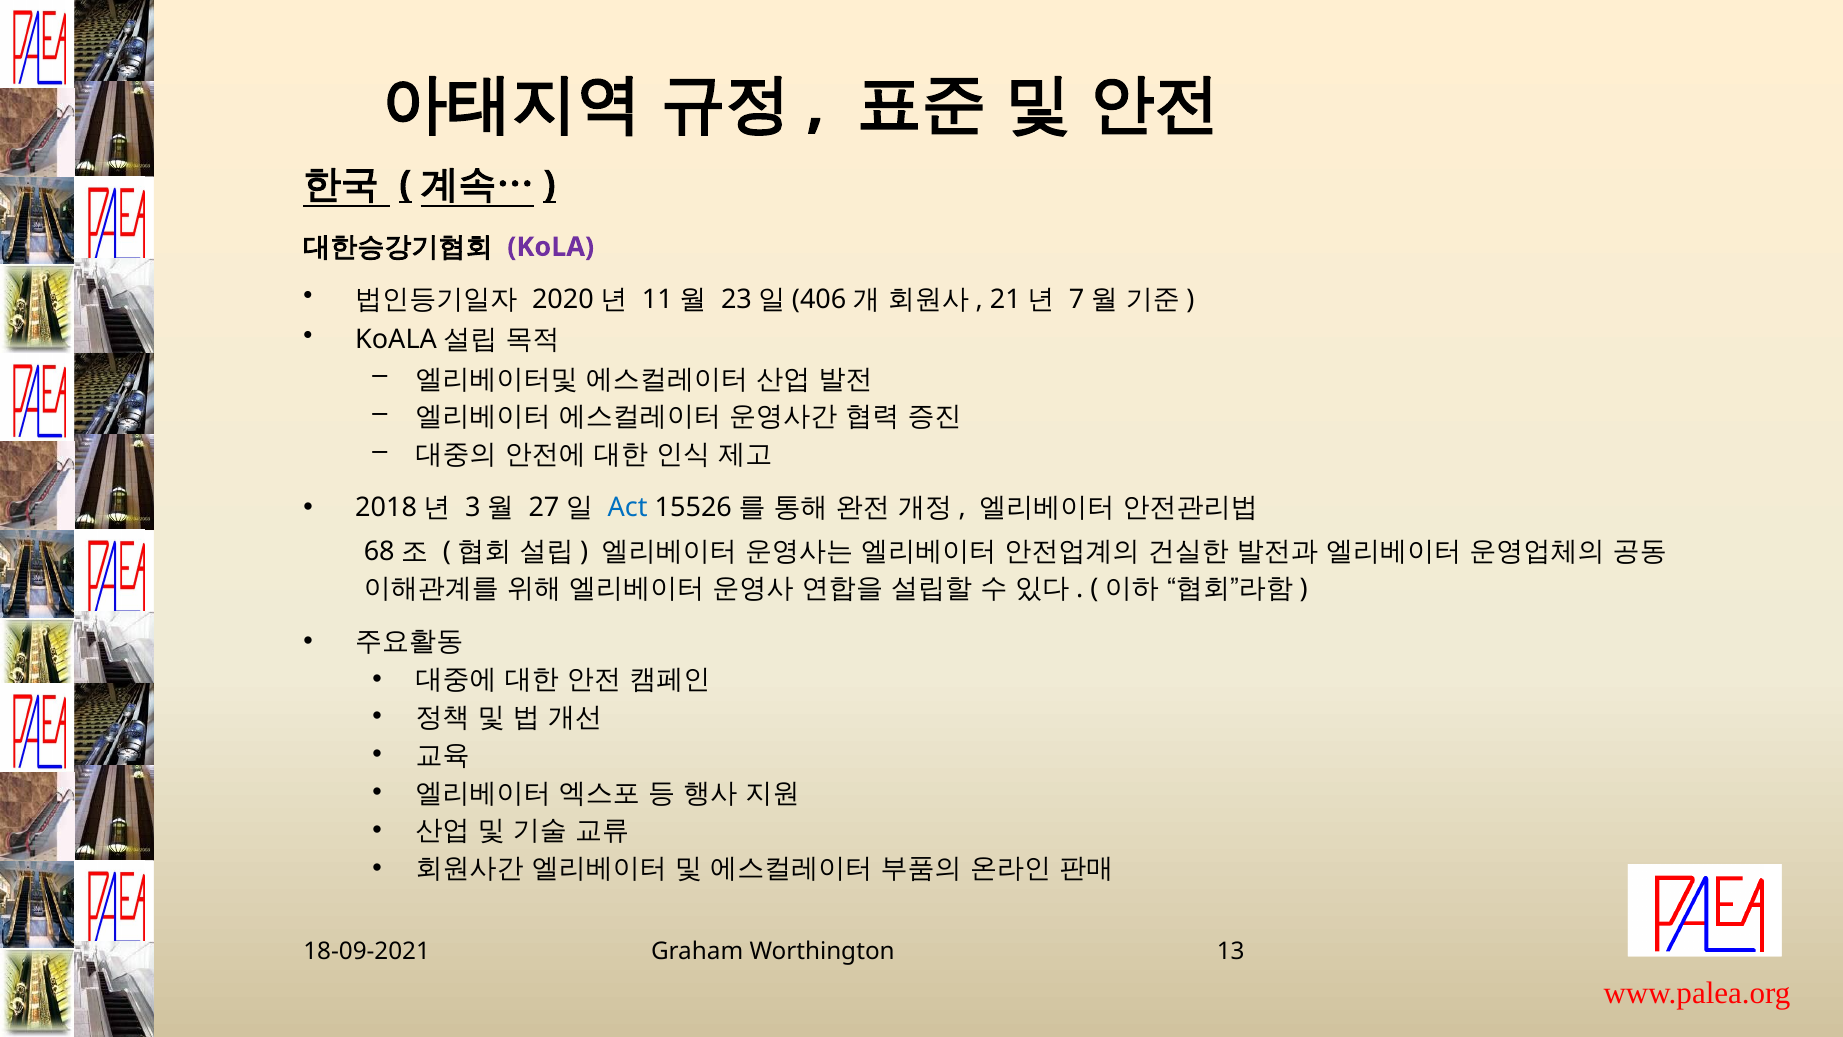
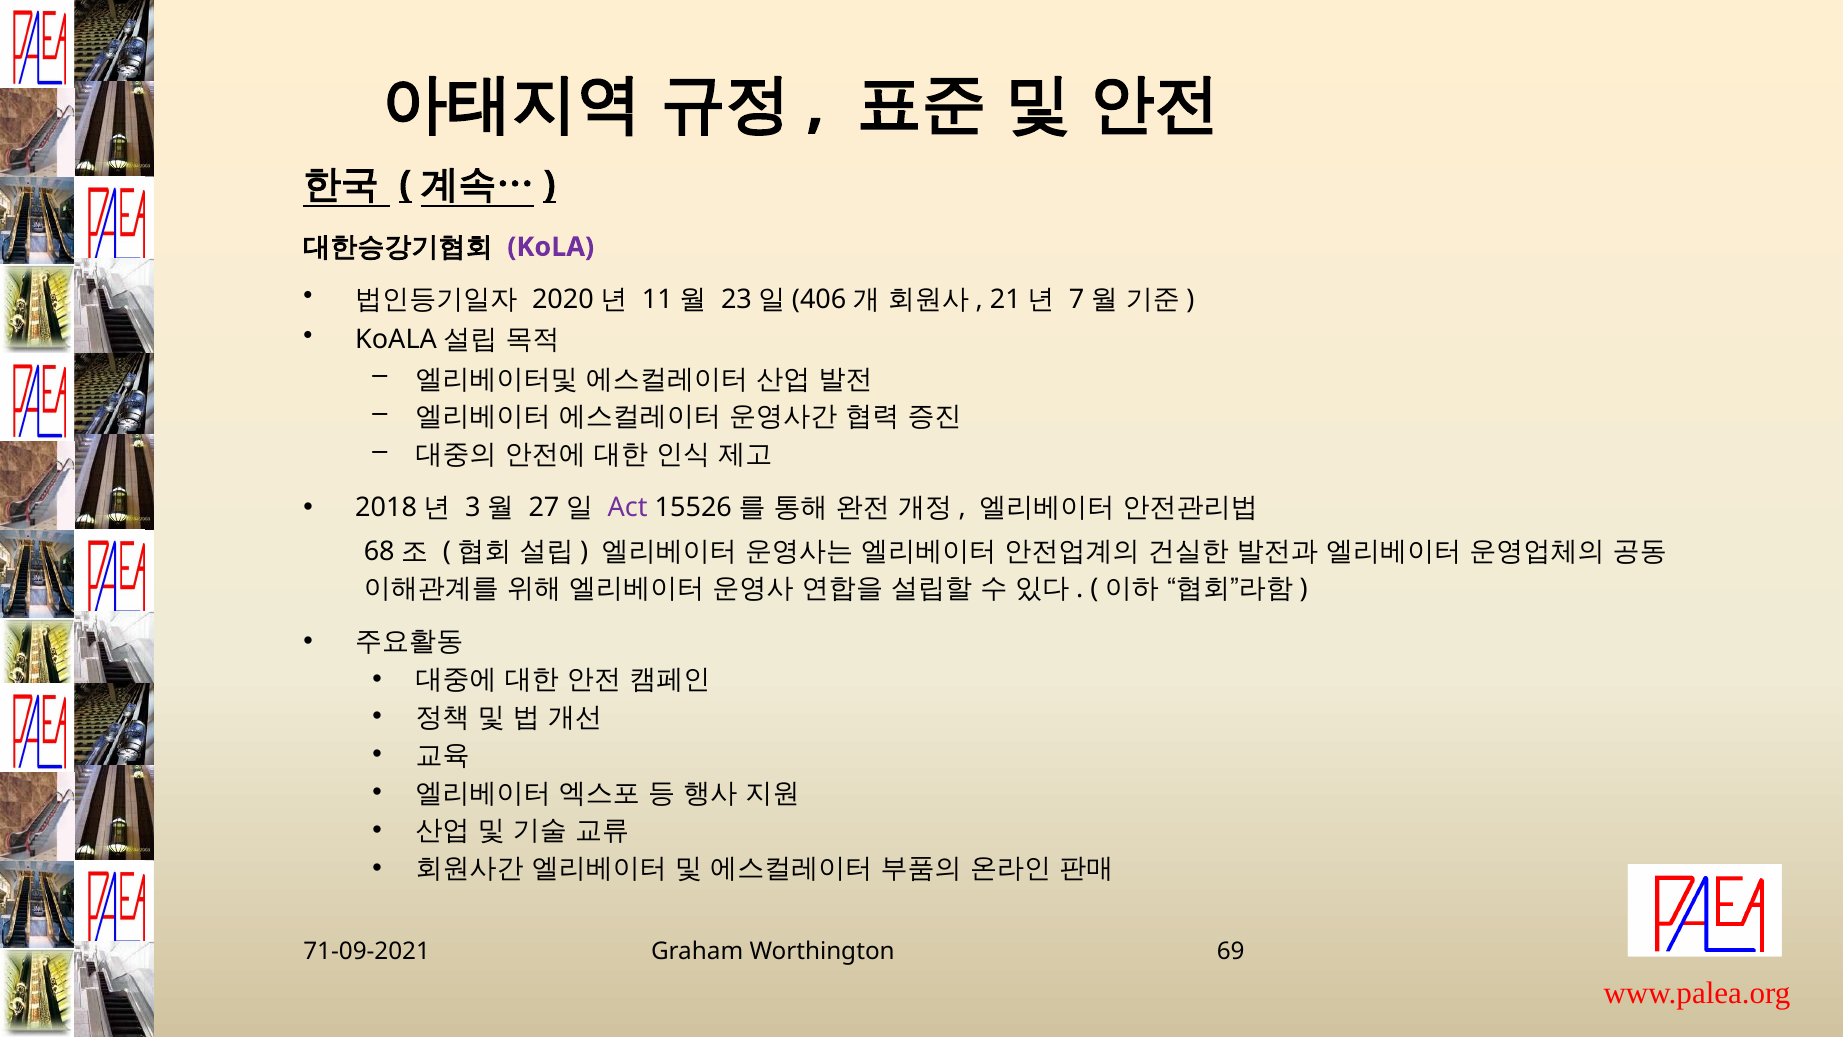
Act colour: blue -> purple
18-09-2021: 18-09-2021 -> 71-09-2021
13: 13 -> 69
